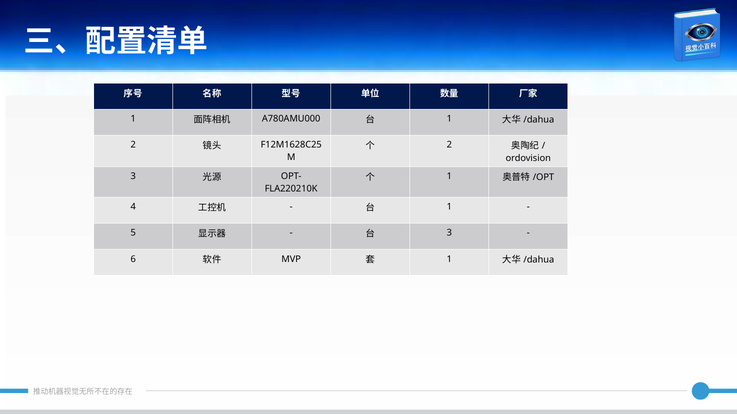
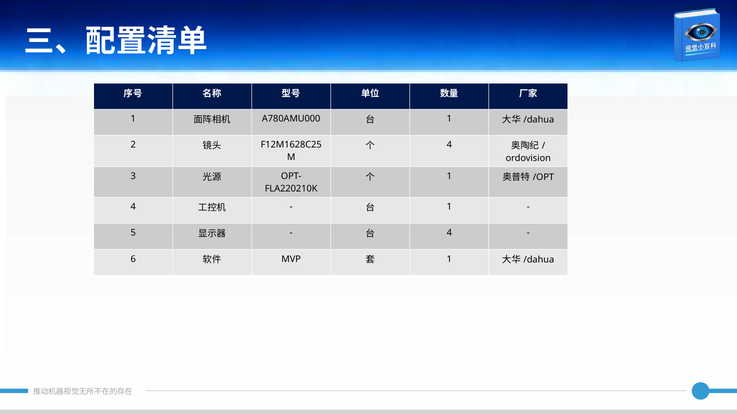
2 at (449, 145): 2 -> 4
3 at (449, 233): 3 -> 4
